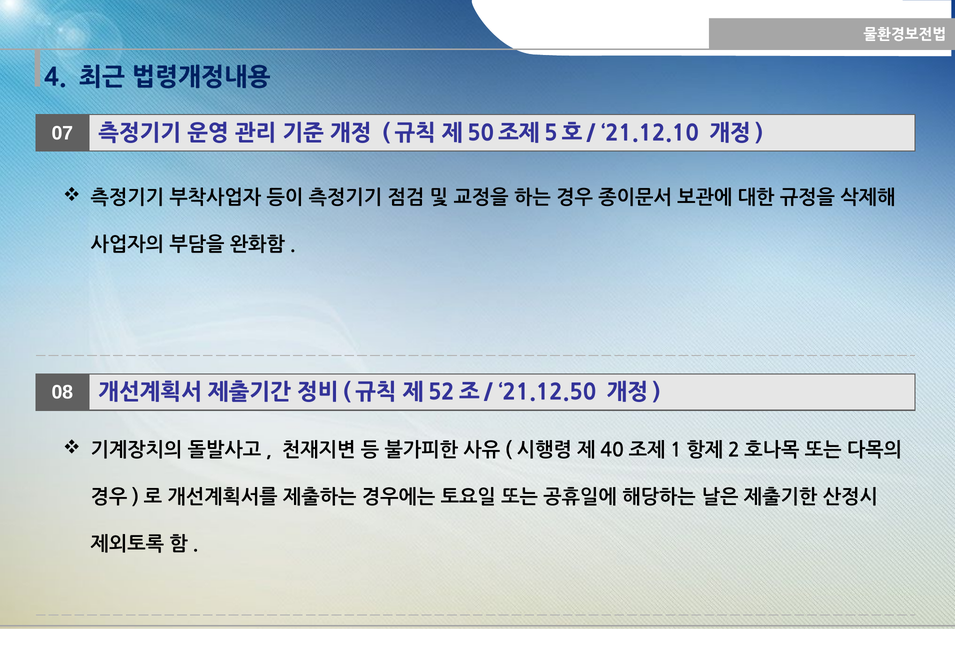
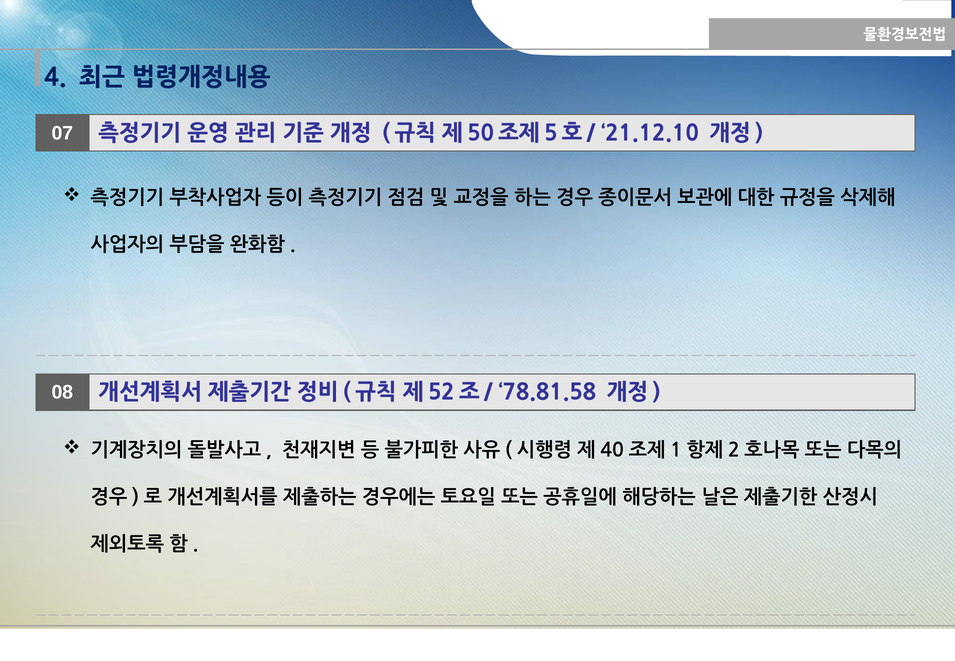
21.12.50: 21.12.50 -> 78.81.58
